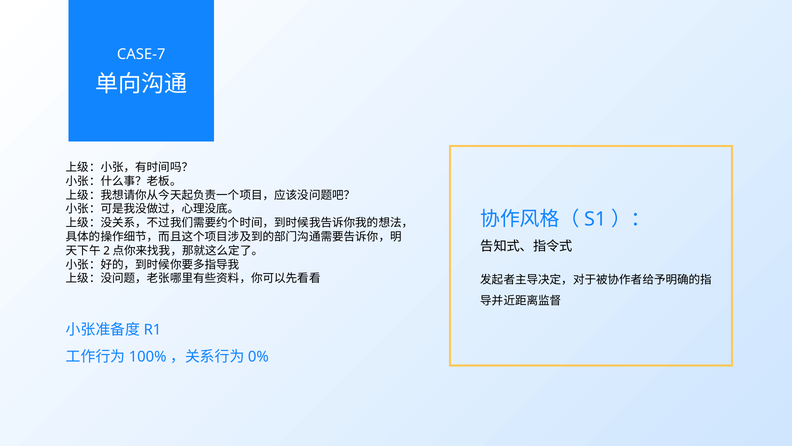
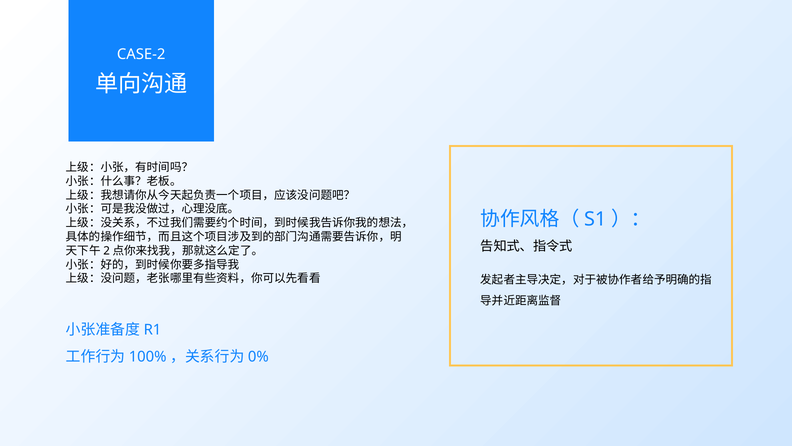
CASE-7: CASE-7 -> CASE-2
